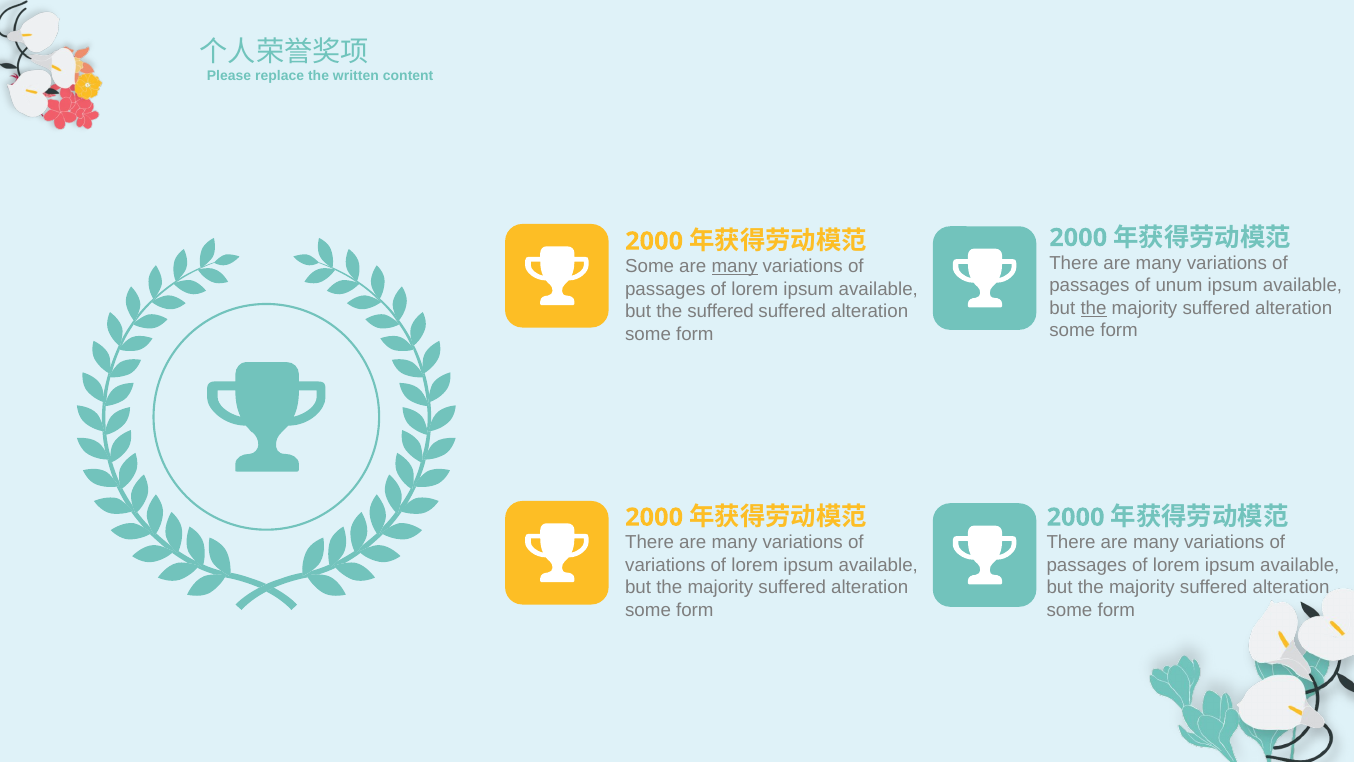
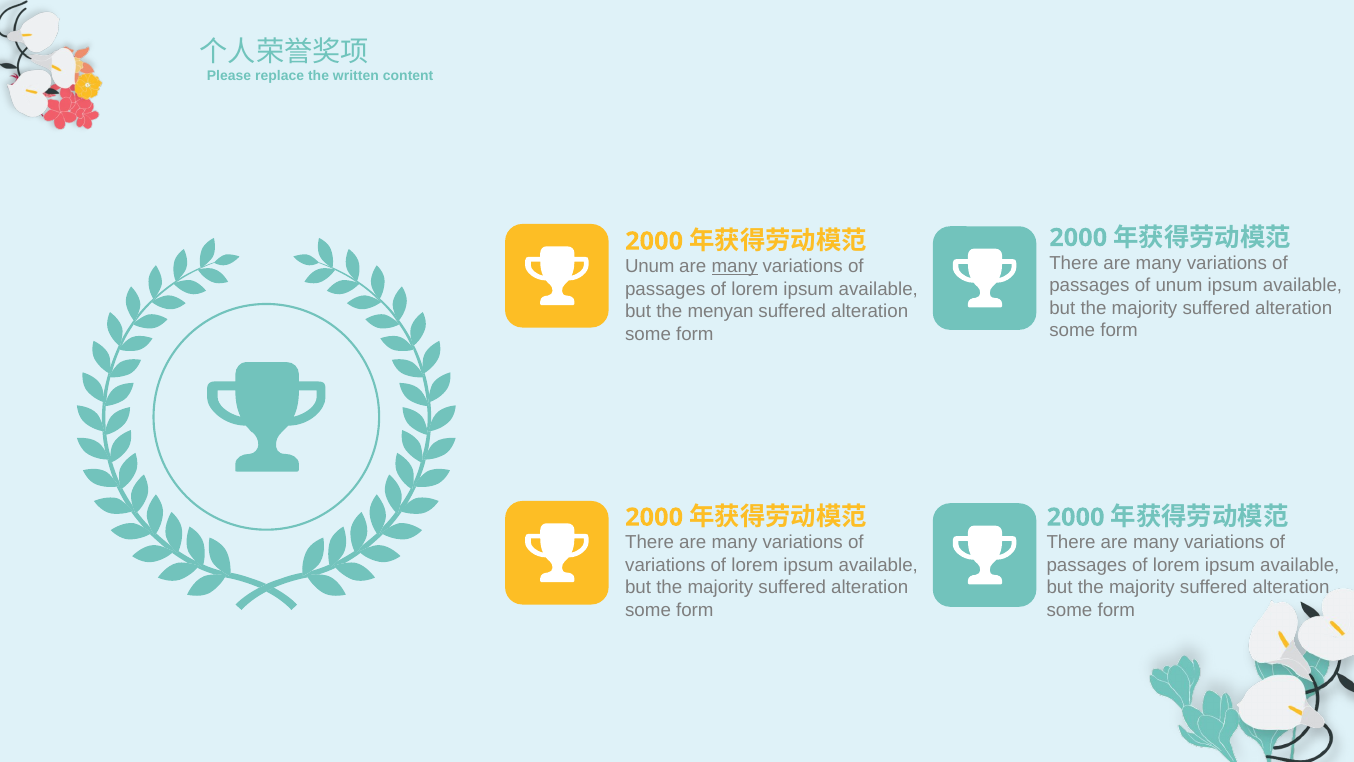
Some at (650, 266): Some -> Unum
the at (1094, 308) underline: present -> none
the suffered: suffered -> menyan
